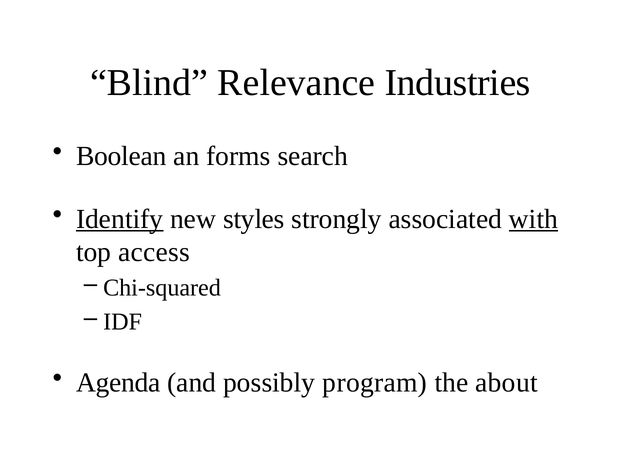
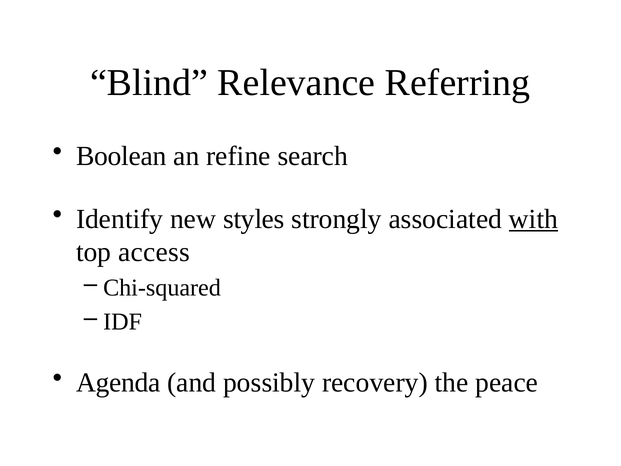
Industries: Industries -> Referring
forms: forms -> refine
Identify underline: present -> none
program: program -> recovery
about: about -> peace
